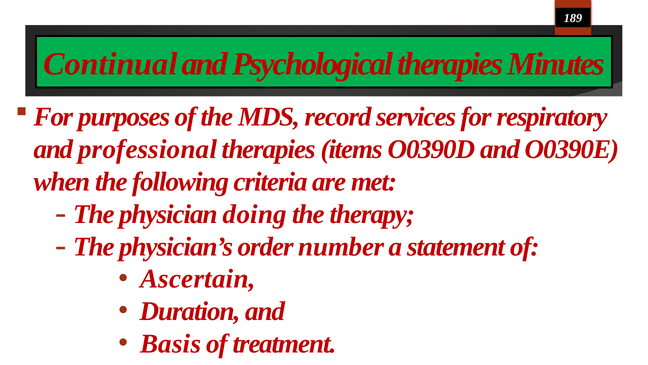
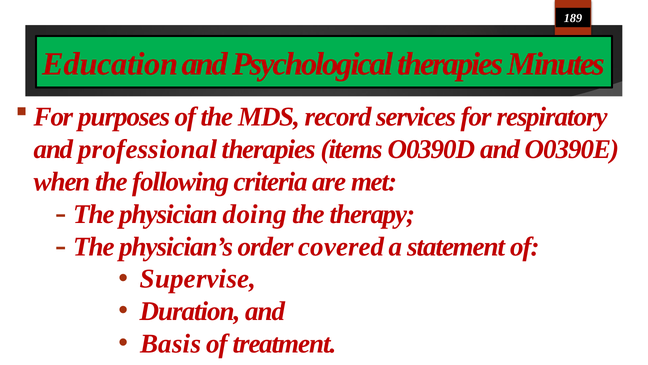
Continual: Continual -> Education
number: number -> covered
Ascertain: Ascertain -> Supervise
